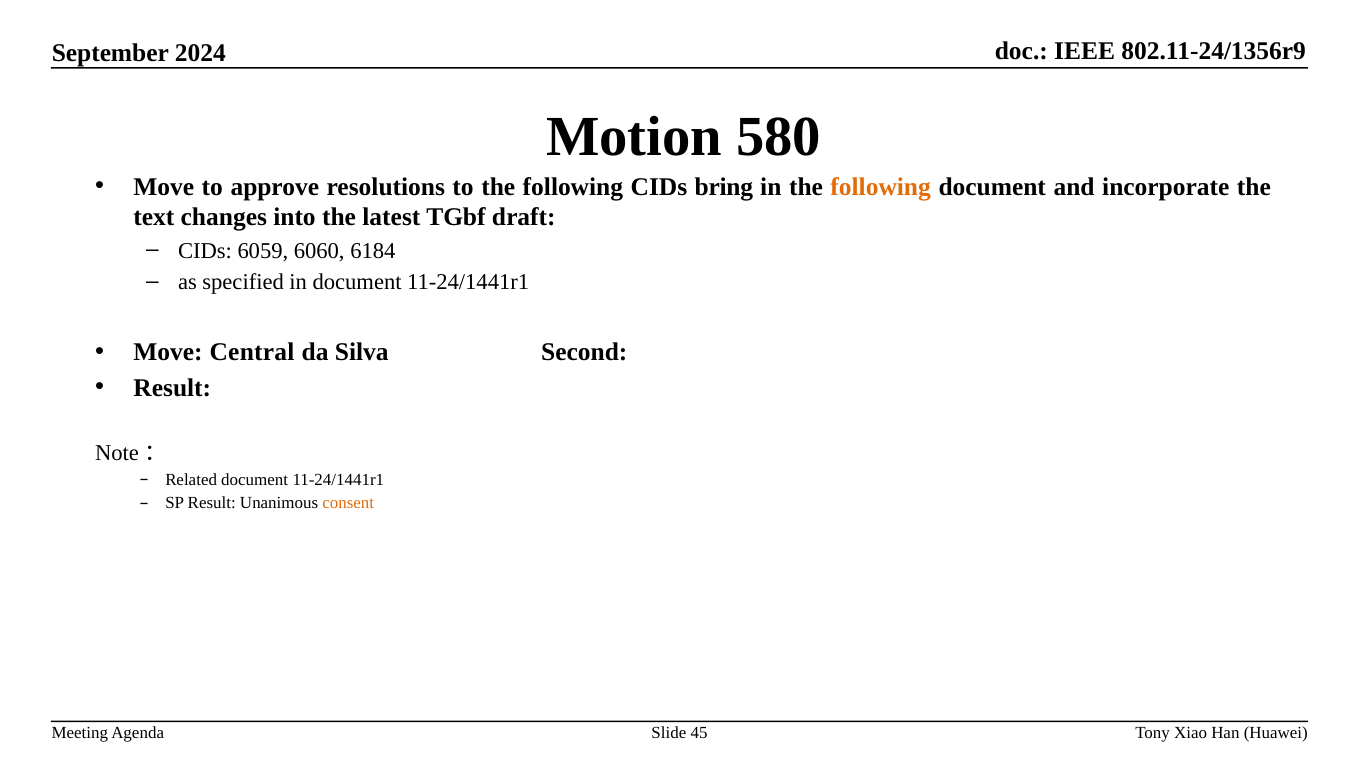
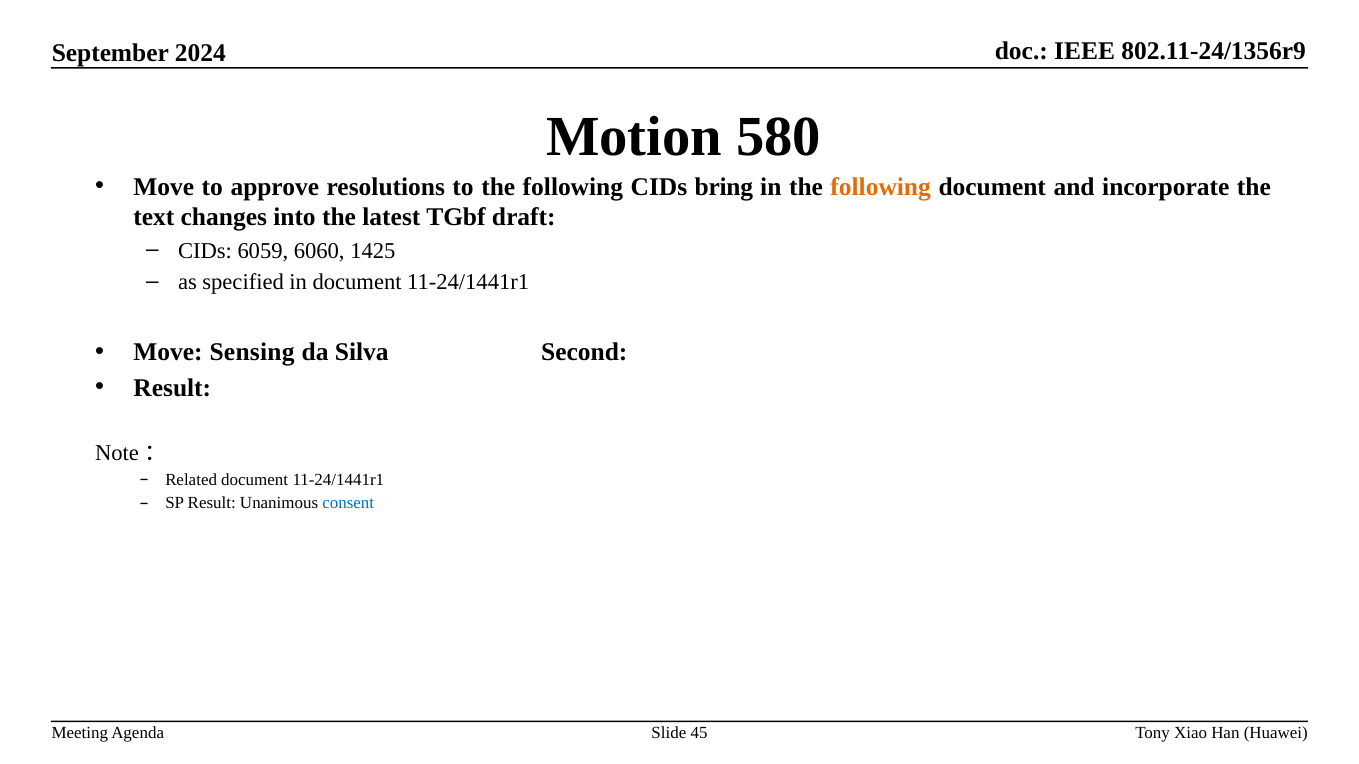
6184: 6184 -> 1425
Central: Central -> Sensing
consent colour: orange -> blue
